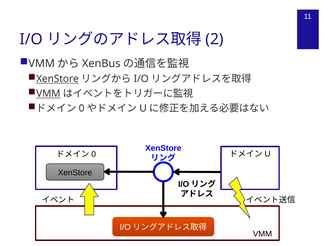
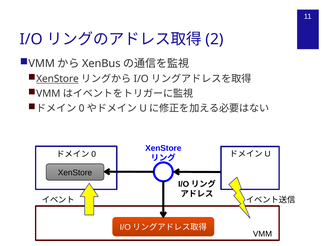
VMM at (48, 94) underline: present -> none
